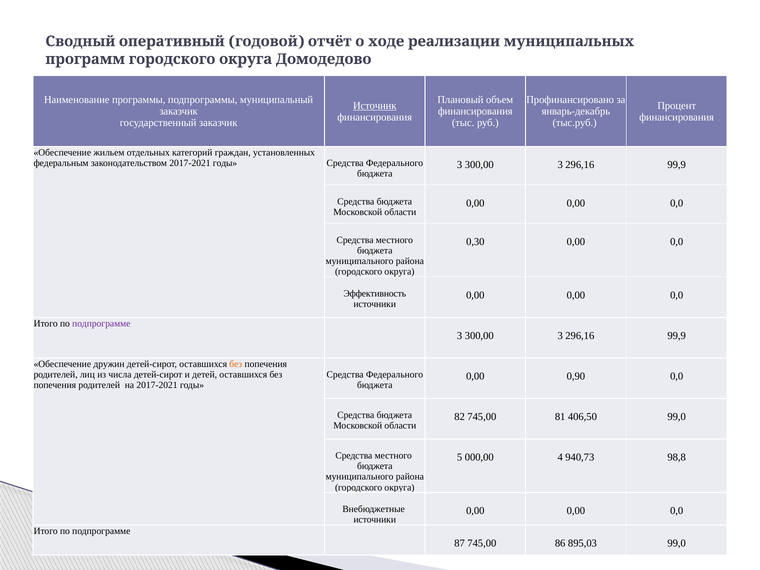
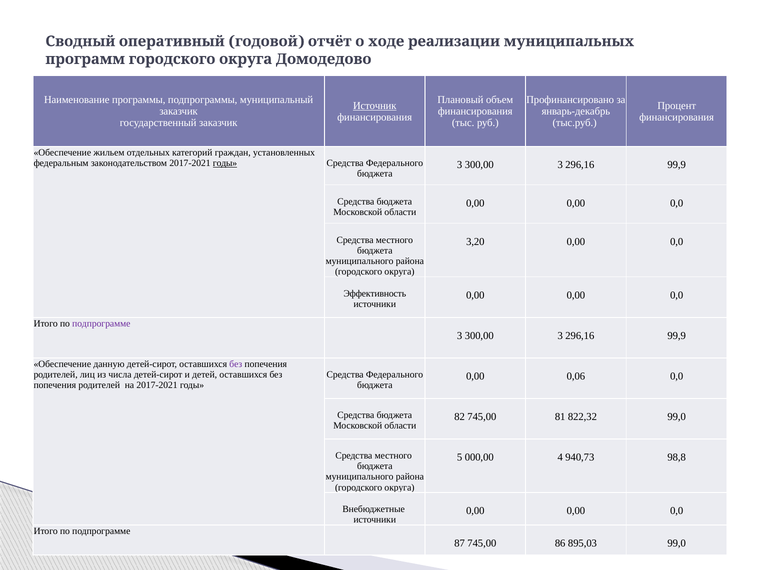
годы at (225, 163) underline: none -> present
0,30: 0,30 -> 3,20
дружин: дружин -> данную
без at (236, 364) colour: orange -> purple
0,90: 0,90 -> 0,06
406,50: 406,50 -> 822,32
